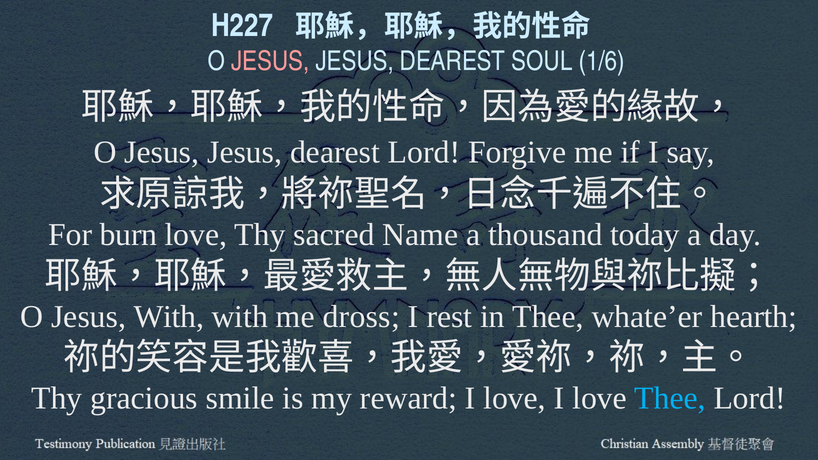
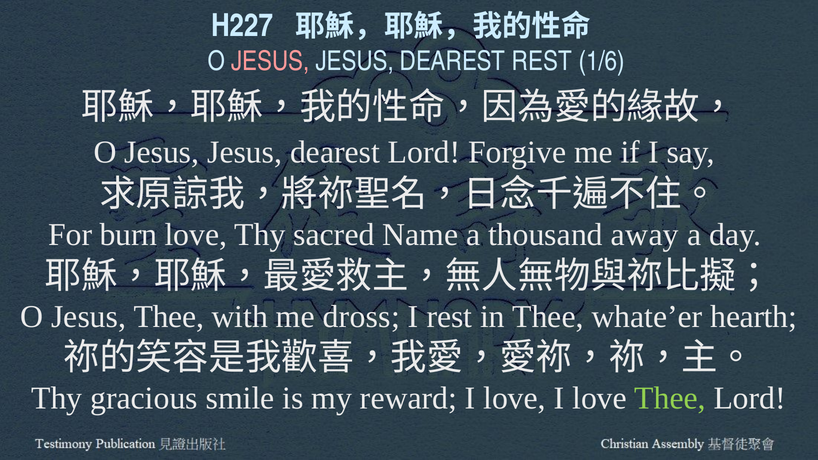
DEAREST SOUL: SOUL -> REST
today: today -> away
Jesus With: With -> Thee
Thee at (670, 399) colour: light blue -> light green
